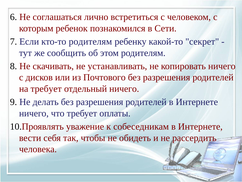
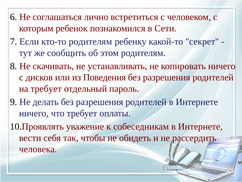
Почтового: Почтового -> Поведения
отдельный ничего: ничего -> пароль
